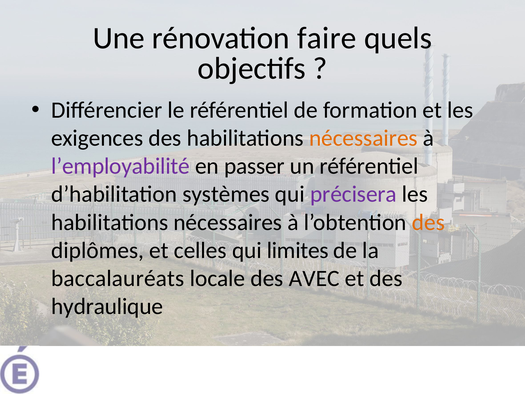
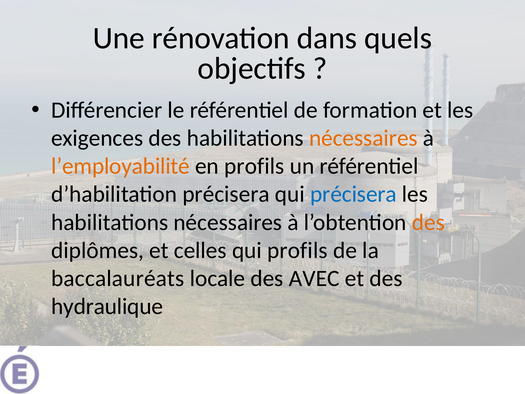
faire: faire -> dans
l’employabilité colour: purple -> orange
en passer: passer -> profils
d’habilitation systèmes: systèmes -> précisera
précisera at (353, 194) colour: purple -> blue
qui limites: limites -> profils
